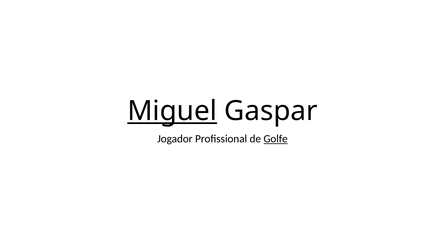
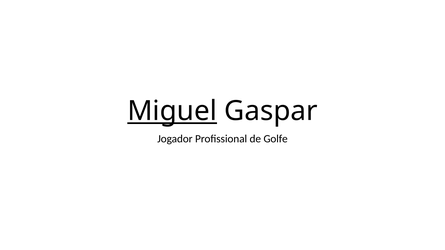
Golfe underline: present -> none
